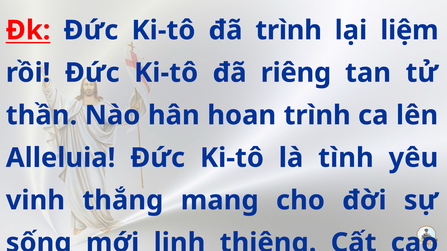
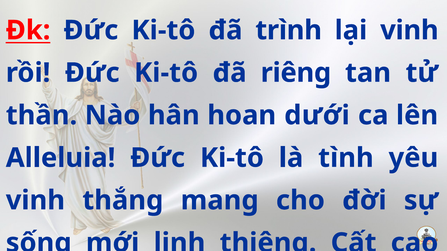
lại liệm: liệm -> vinh
hoan trình: trình -> dưới
